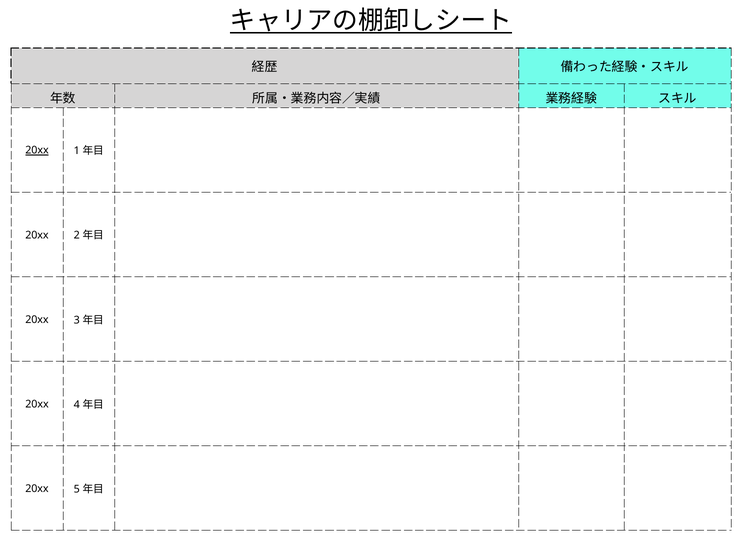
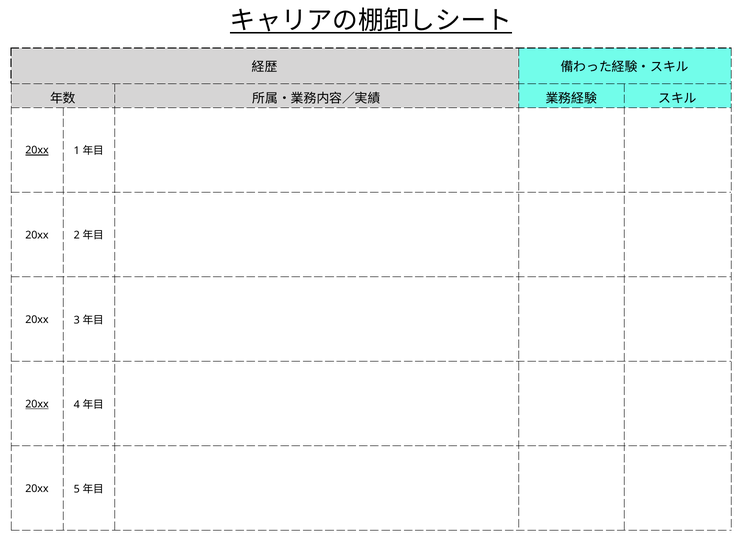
20xx at (37, 404) underline: none -> present
